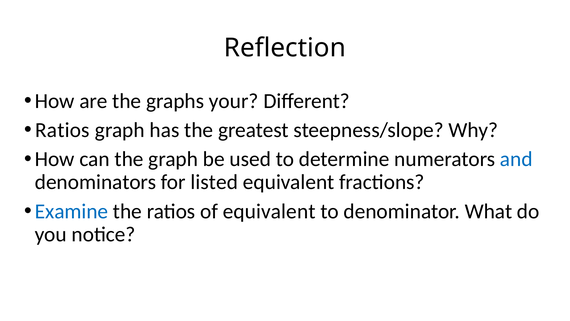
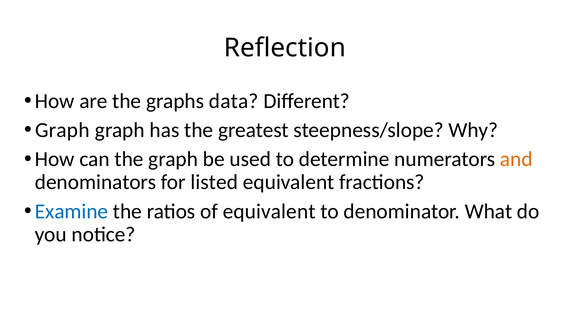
your: your -> data
Ratios at (62, 130): Ratios -> Graph
and colour: blue -> orange
